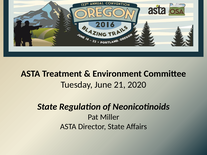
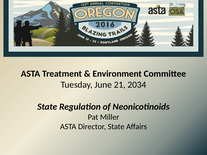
2020: 2020 -> 2034
